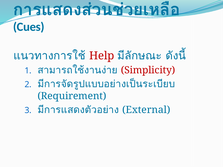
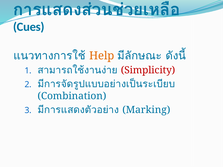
Help colour: red -> orange
Requirement: Requirement -> Combination
External: External -> Marking
